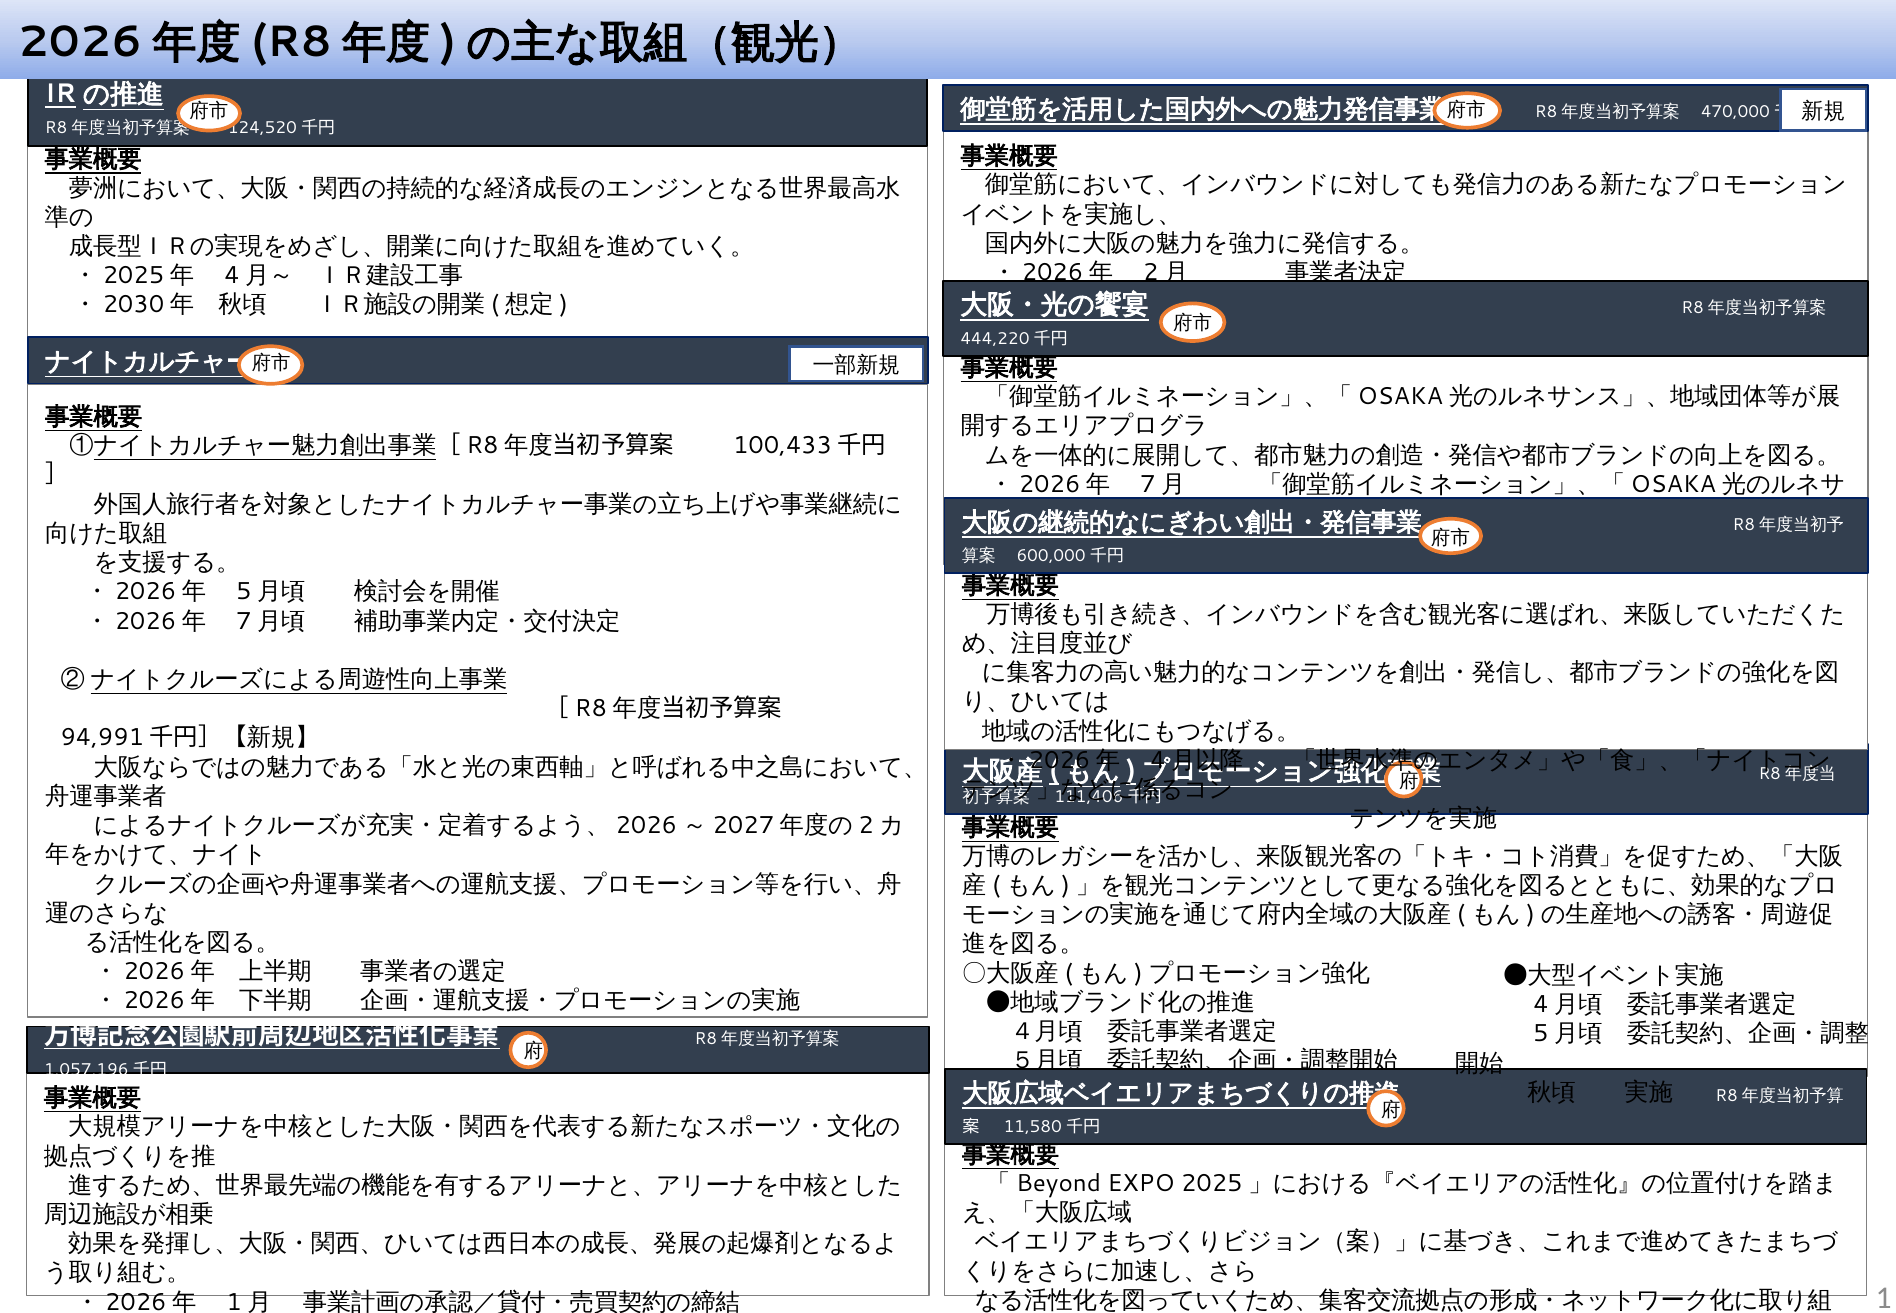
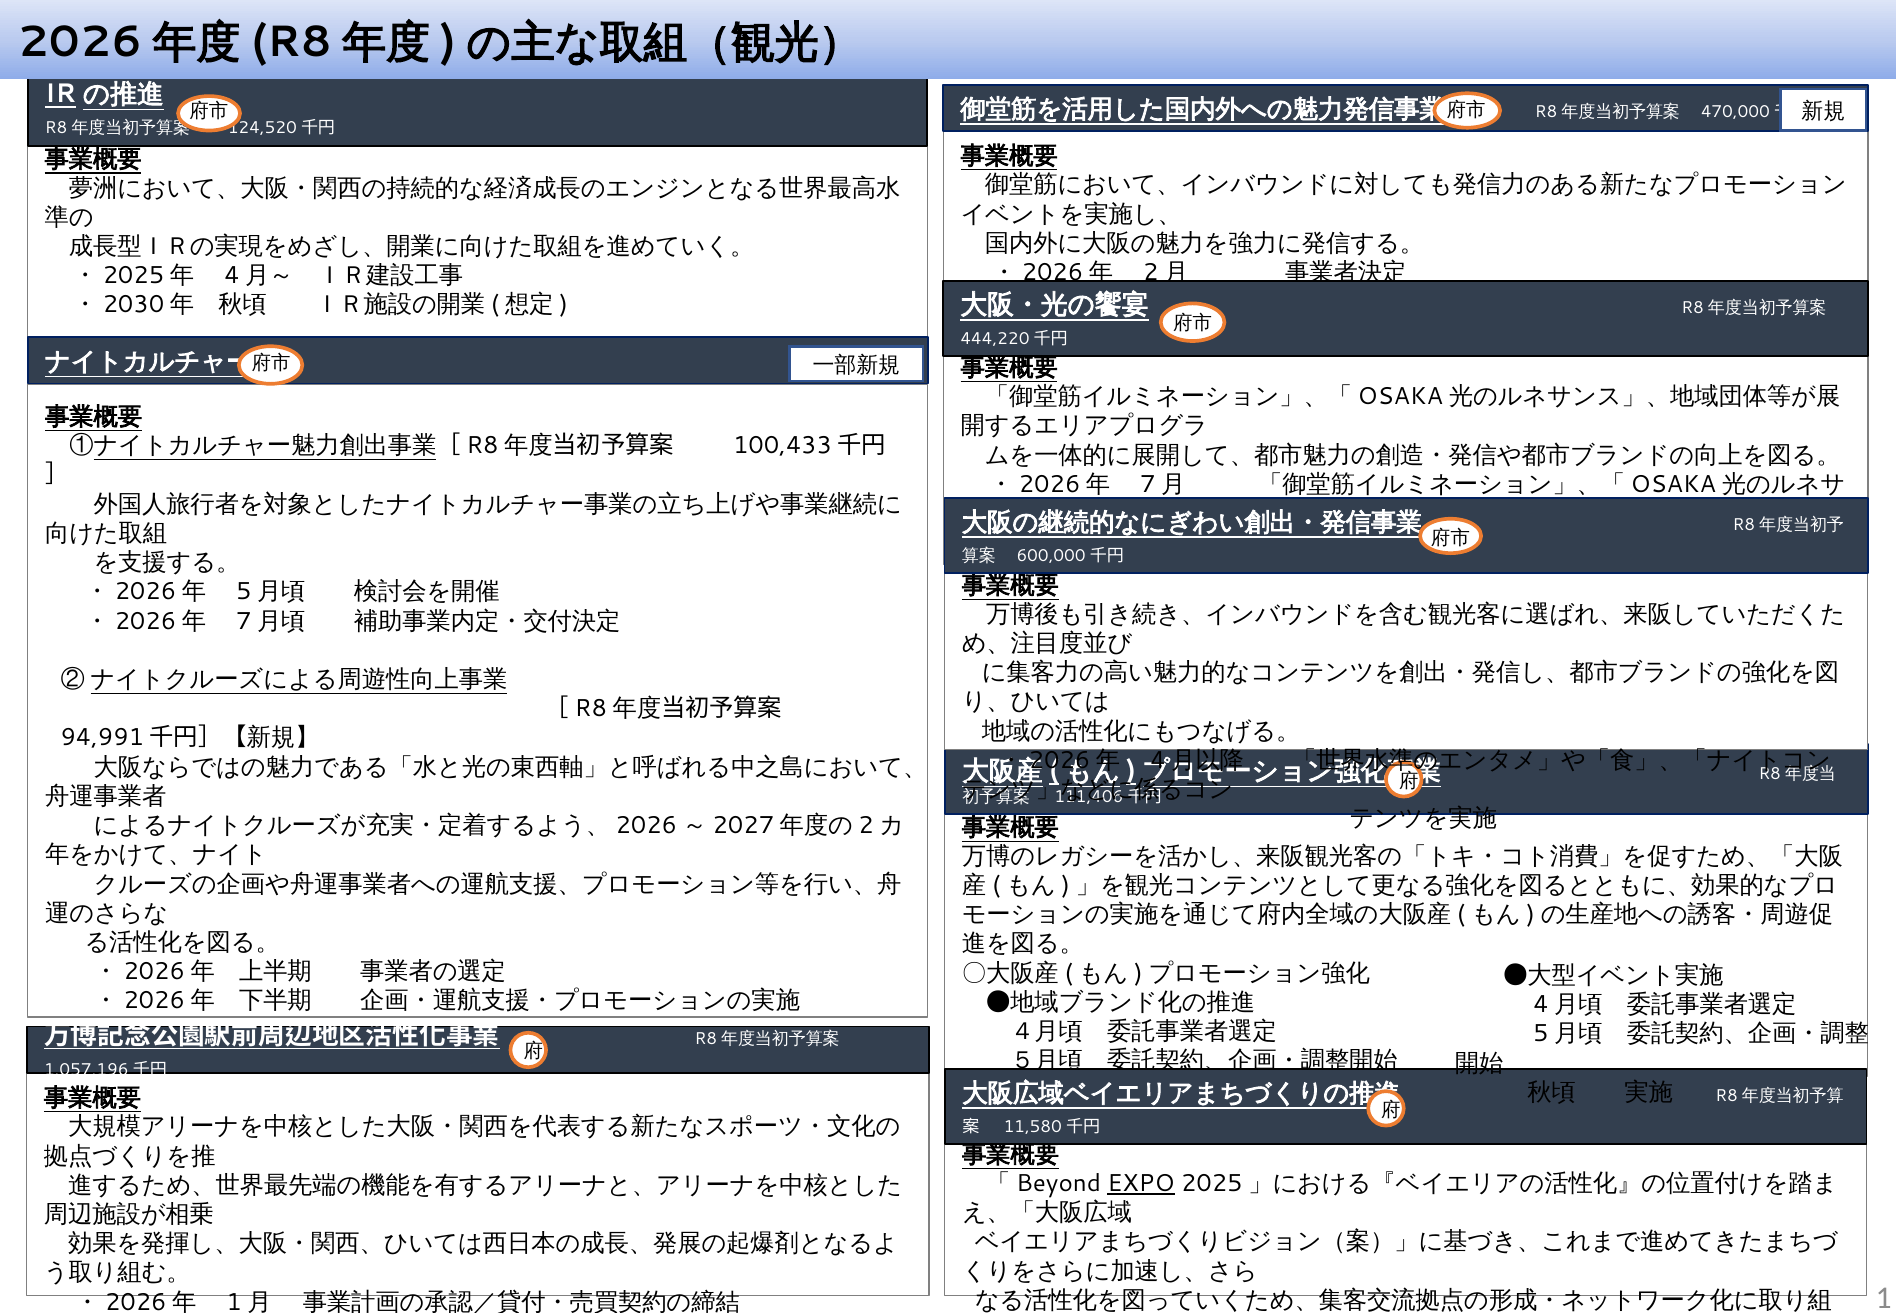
EXPO underline: none -> present
